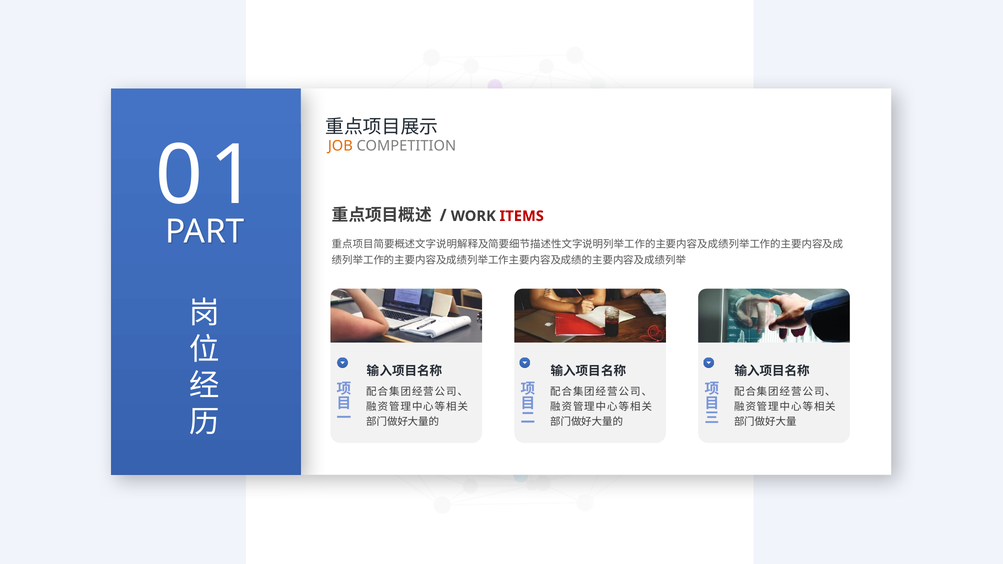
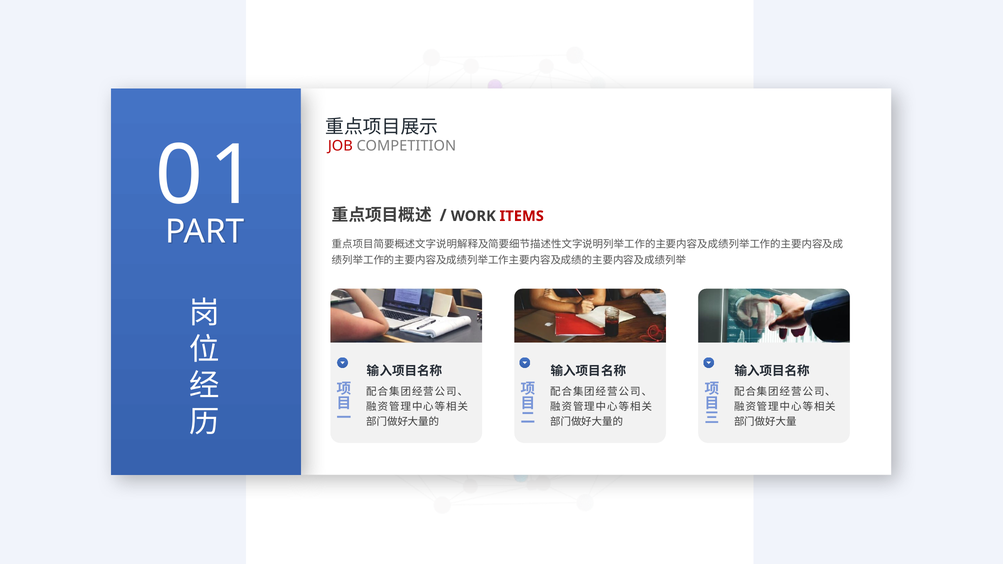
JOB colour: orange -> red
